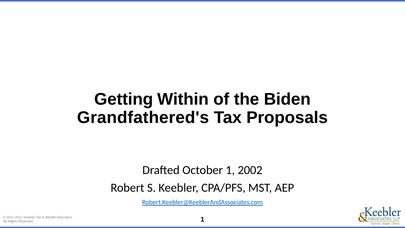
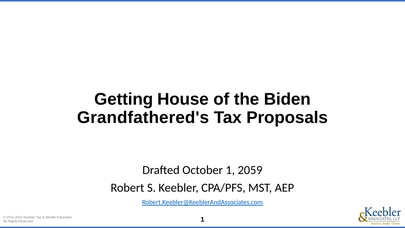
Within: Within -> House
2002: 2002 -> 2059
